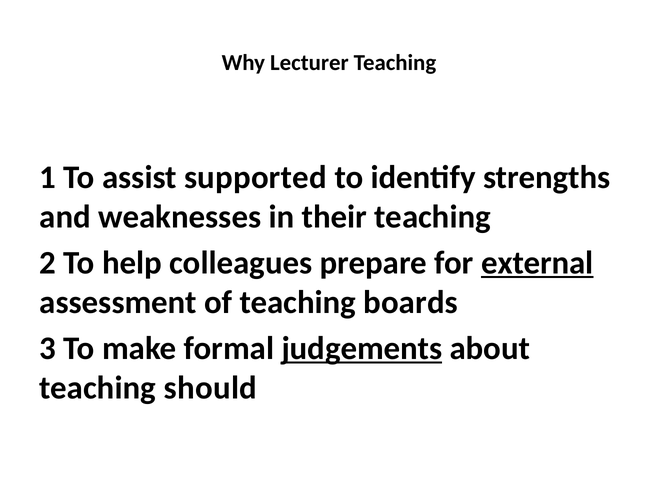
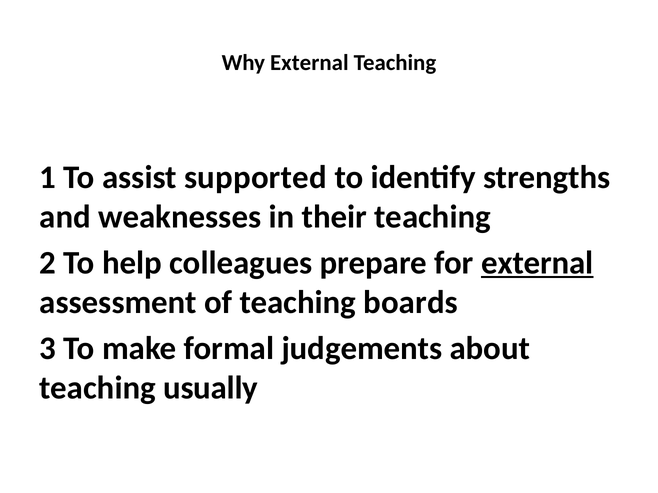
Why Lecturer: Lecturer -> External
judgements underline: present -> none
should: should -> usually
